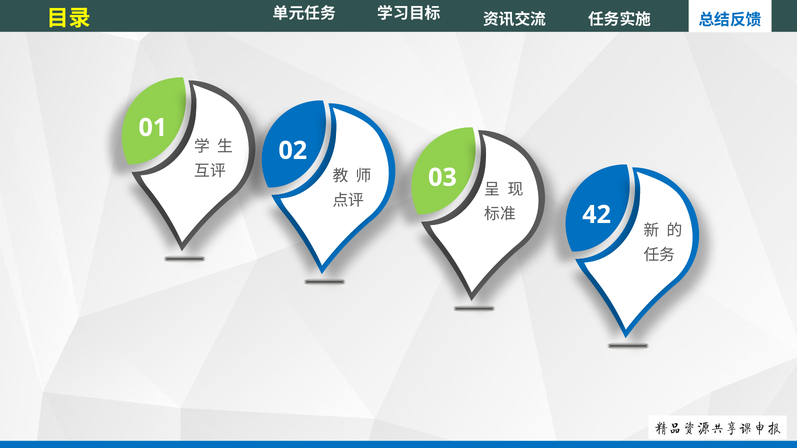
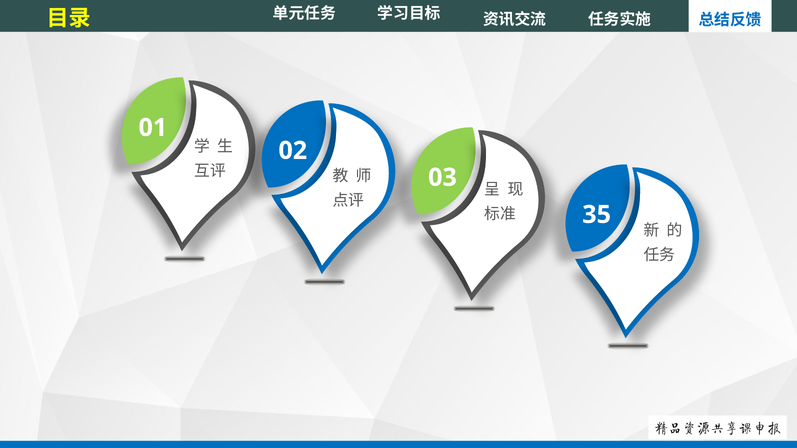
42: 42 -> 35
